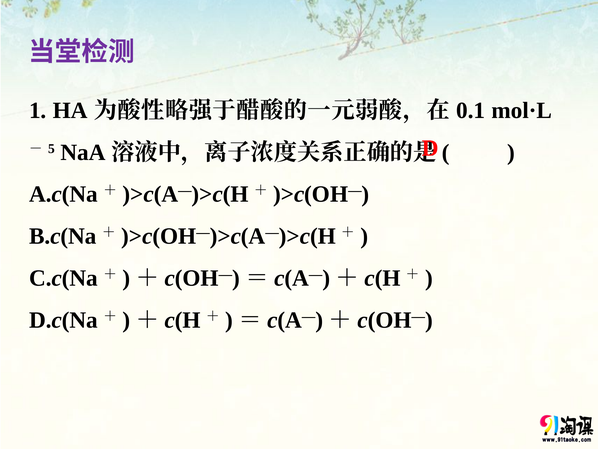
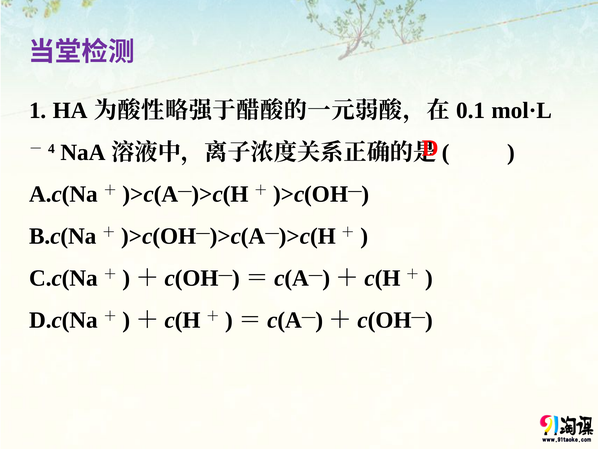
5: 5 -> 4
